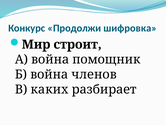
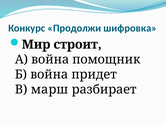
членов: членов -> придет
каких: каких -> марш
